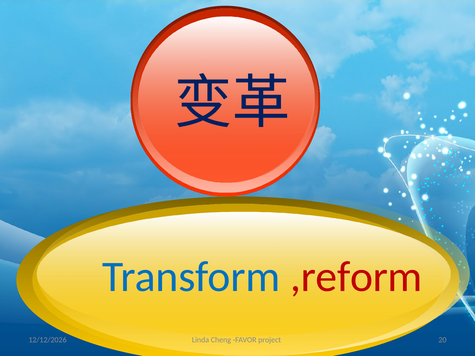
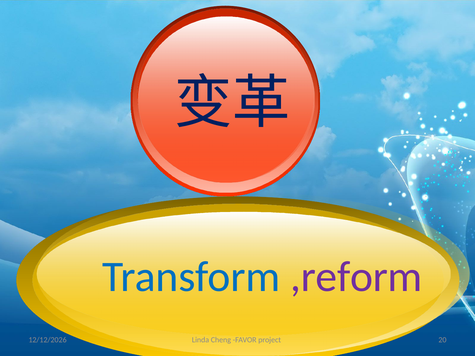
,reform colour: red -> purple
